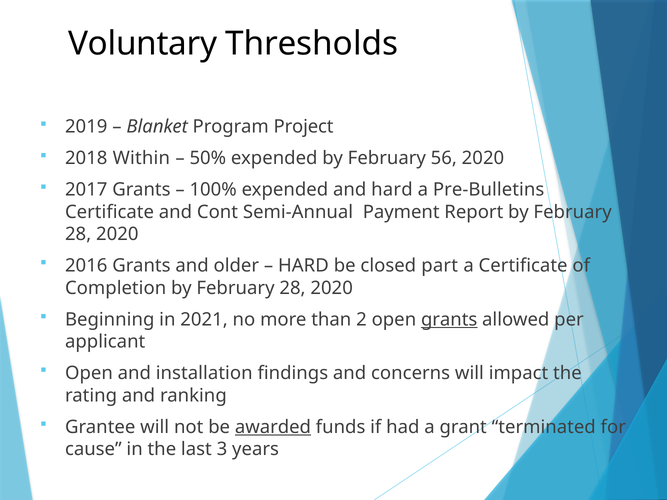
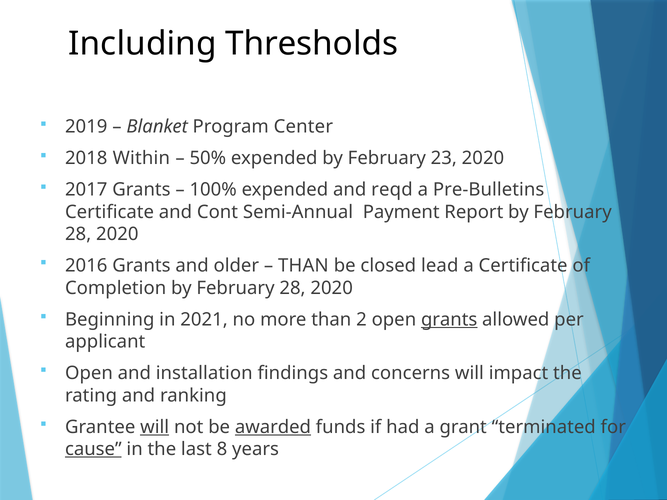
Voluntary: Voluntary -> Including
Project: Project -> Center
56: 56 -> 23
and hard: hard -> reqd
HARD at (303, 266): HARD -> THAN
part: part -> lead
will at (155, 427) underline: none -> present
cause underline: none -> present
3: 3 -> 8
